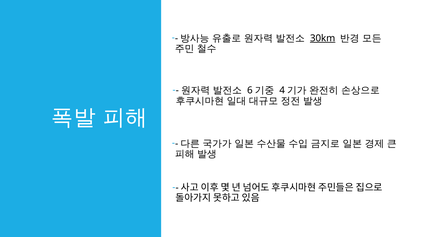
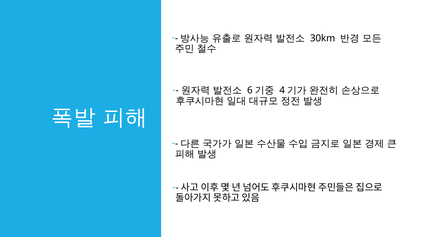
30km underline: present -> none
